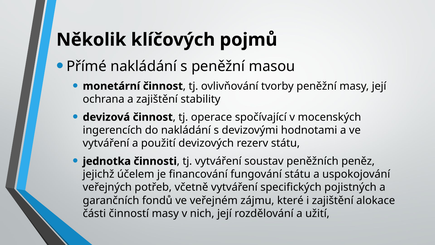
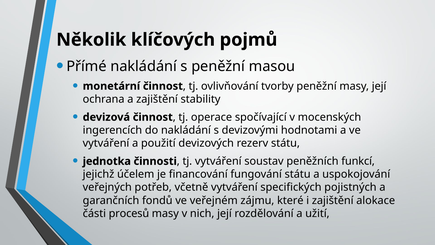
peněz: peněz -> funkcí
činností: činností -> procesů
